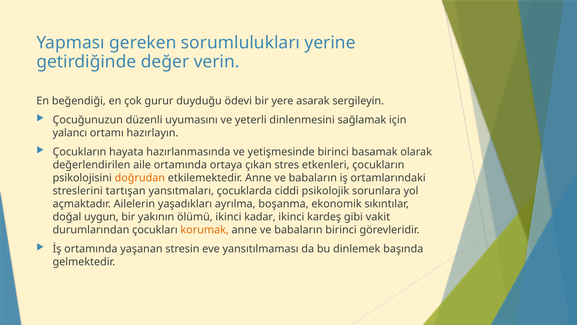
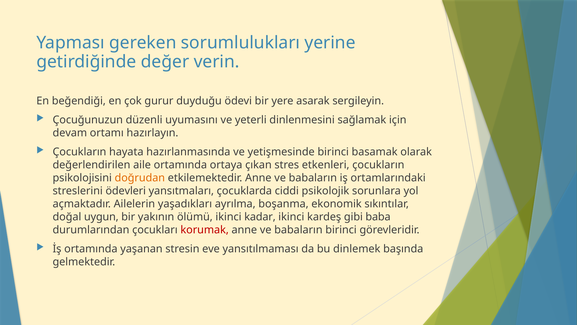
yalancı: yalancı -> devam
tartışan: tartışan -> ödevleri
vakit: vakit -> baba
korumak colour: orange -> red
